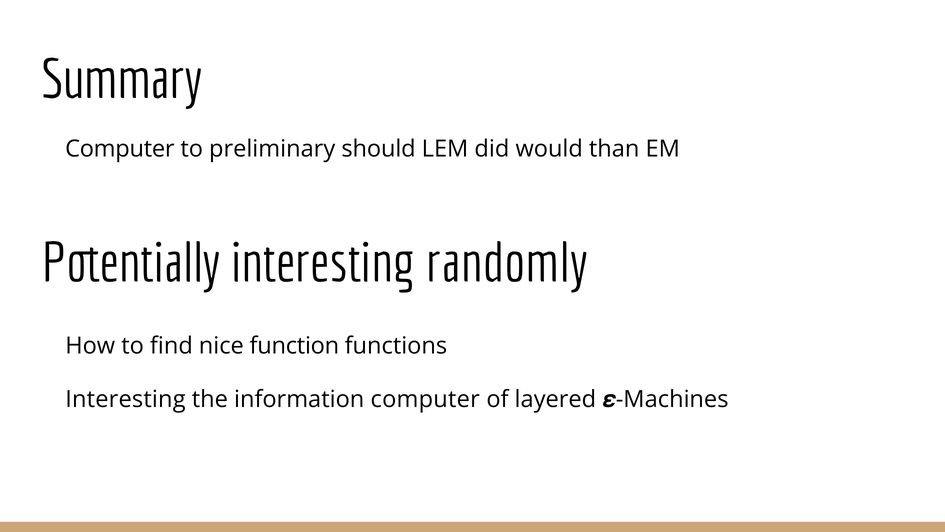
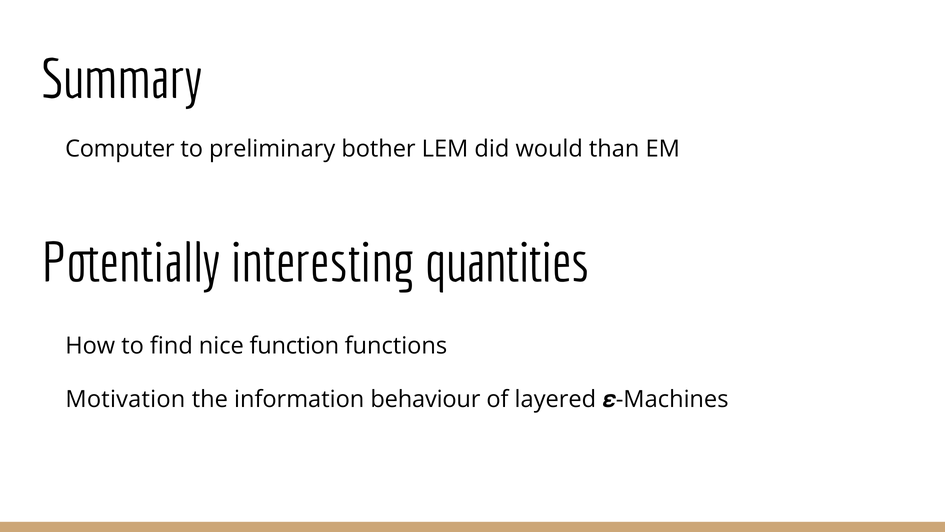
should: should -> bother
randomly: randomly -> quantities
Interesting at (125, 399): Interesting -> Motivation
information computer: computer -> behaviour
